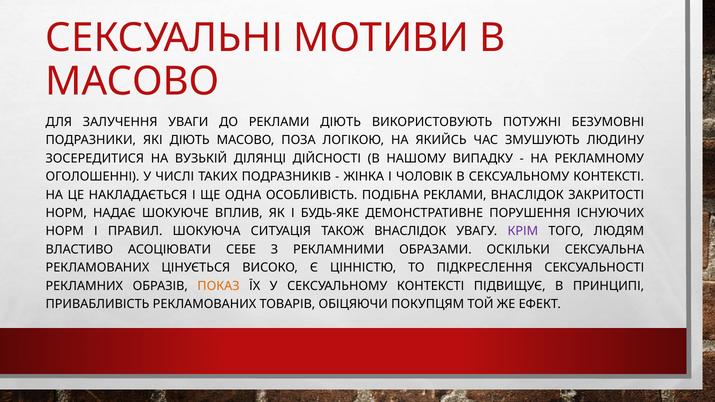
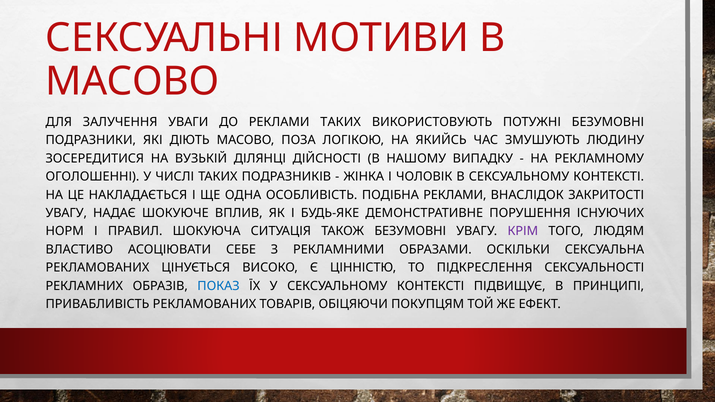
РЕКЛАМИ ДІЮТЬ: ДІЮТЬ -> ТАКИХ
НОРМ at (66, 213): НОРМ -> УВАГУ
ТАКОЖ ВНАСЛІДОК: ВНАСЛІДОК -> БЕЗУМОВНІ
ПОКАЗ colour: orange -> blue
